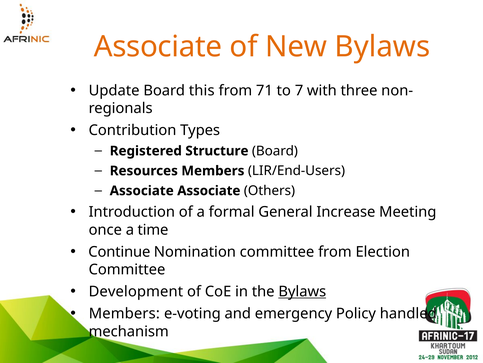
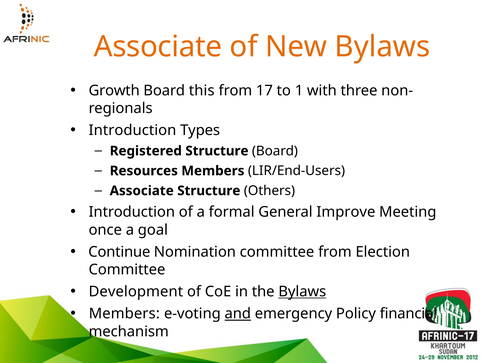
Update: Update -> Growth
71: 71 -> 17
7: 7 -> 1
Contribution at (133, 130): Contribution -> Introduction
Associate Associate: Associate -> Structure
Increase: Increase -> Improve
time: time -> goal
and underline: none -> present
handled: handled -> financial
